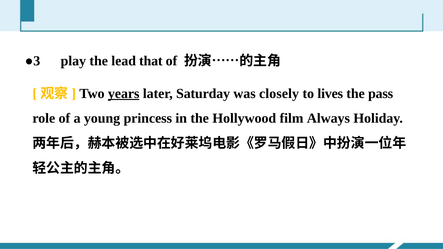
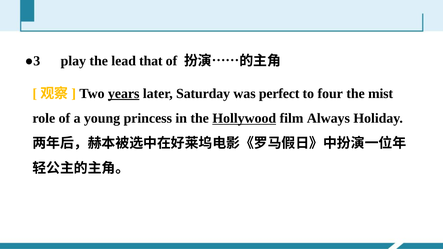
closely: closely -> perfect
lives: lives -> four
pass: pass -> mist
Hollywood underline: none -> present
